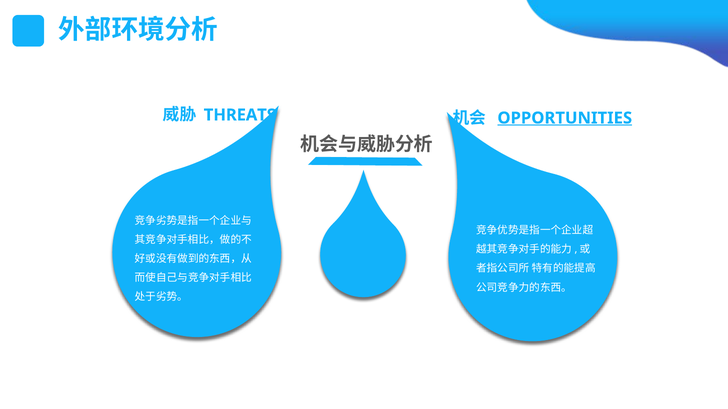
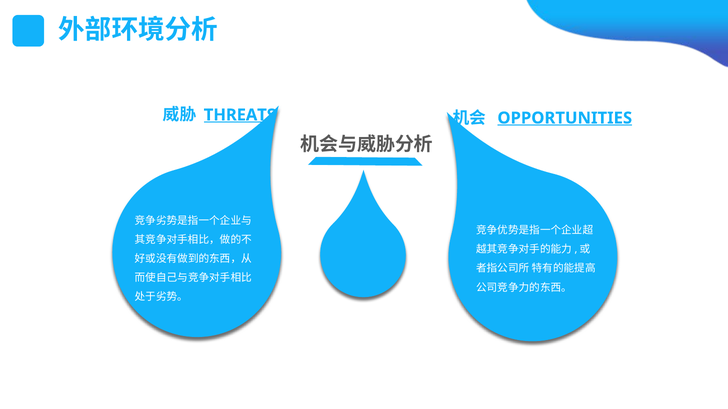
THREATS underline: none -> present
